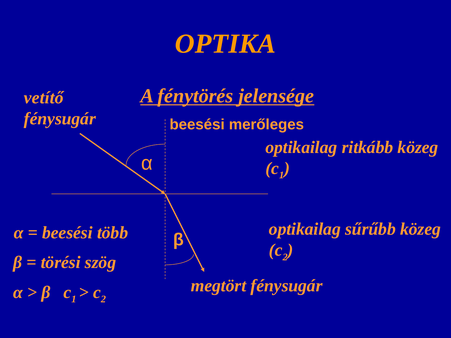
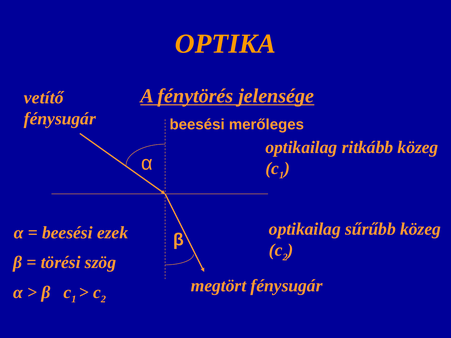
több: több -> ezek
